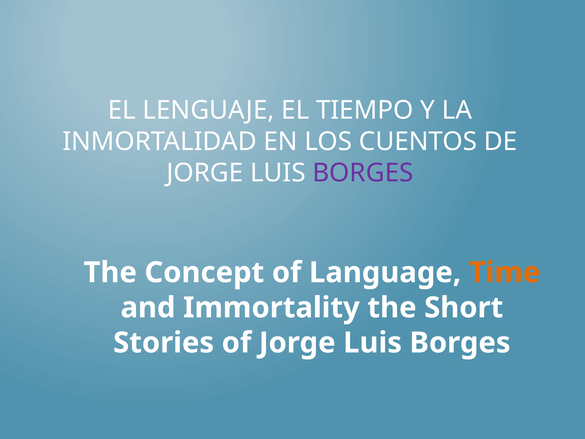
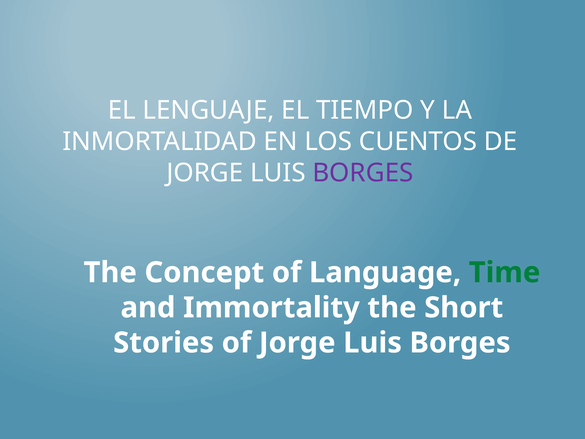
Time colour: orange -> green
